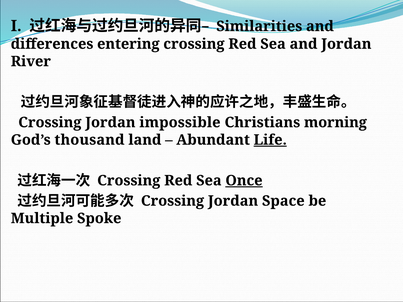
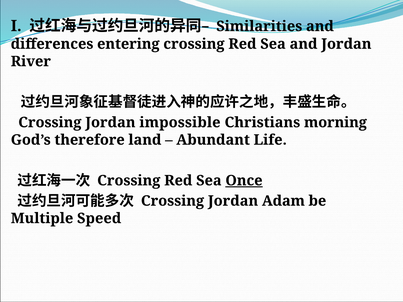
thousand: thousand -> therefore
Life underline: present -> none
Space: Space -> Adam
Spoke: Spoke -> Speed
